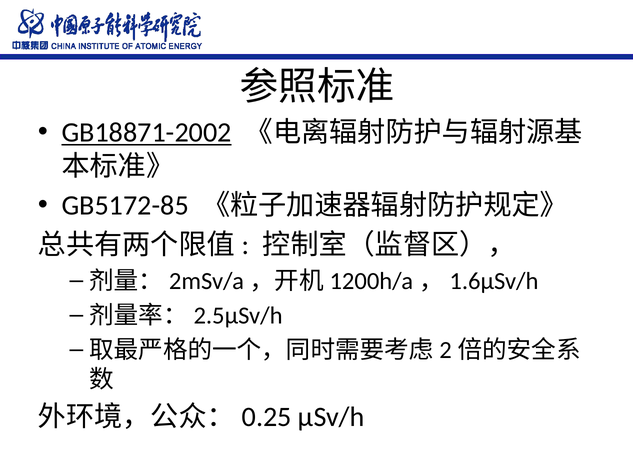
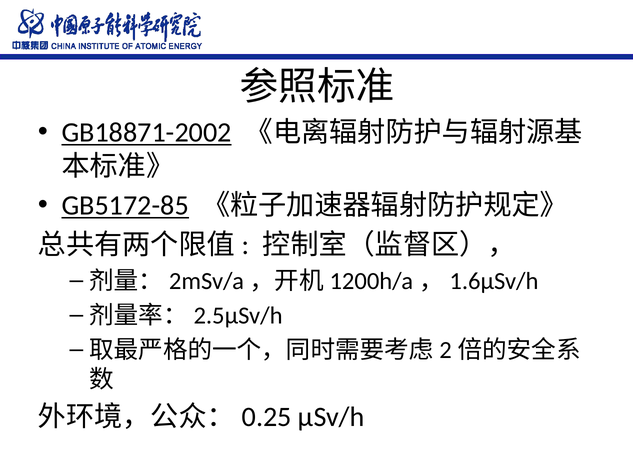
GB5172-85 underline: none -> present
